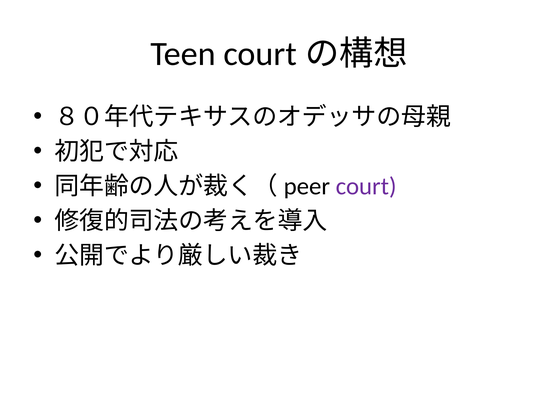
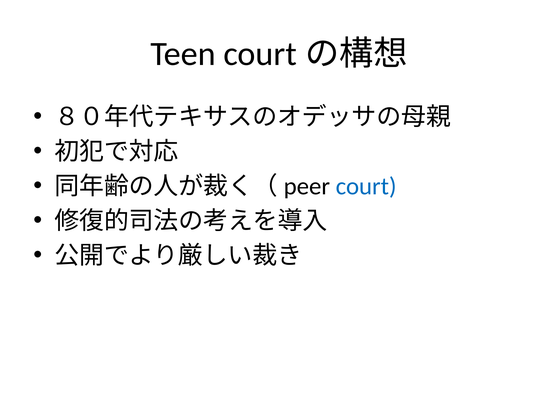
court colour: purple -> blue
